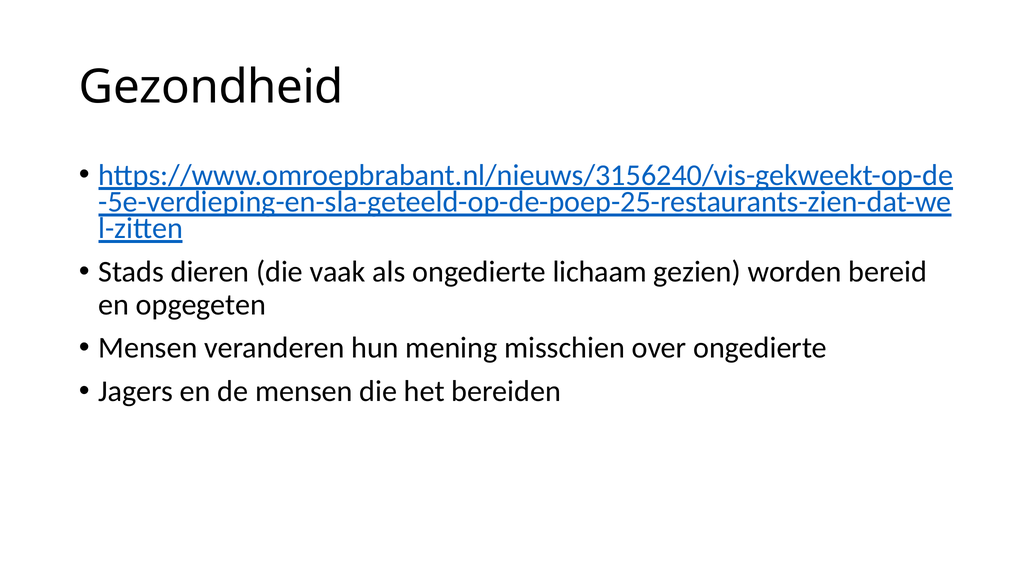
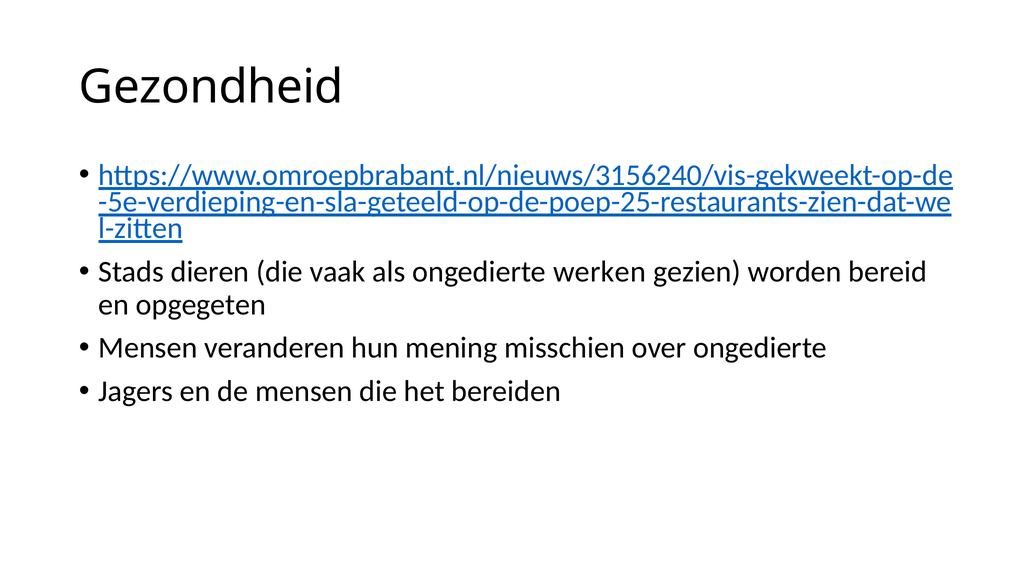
lichaam: lichaam -> werken
